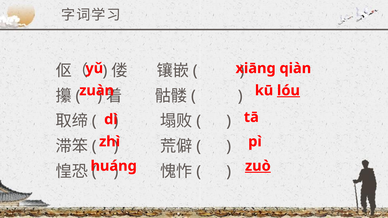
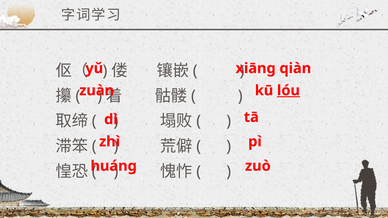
zuò underline: present -> none
